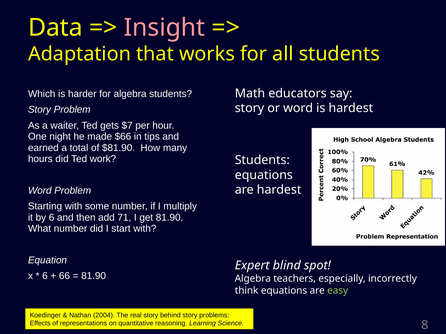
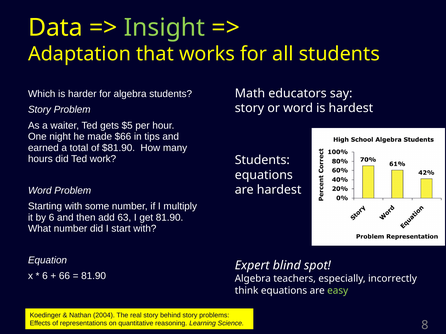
Insight colour: pink -> light green
$7: $7 -> $5
71: 71 -> 63
